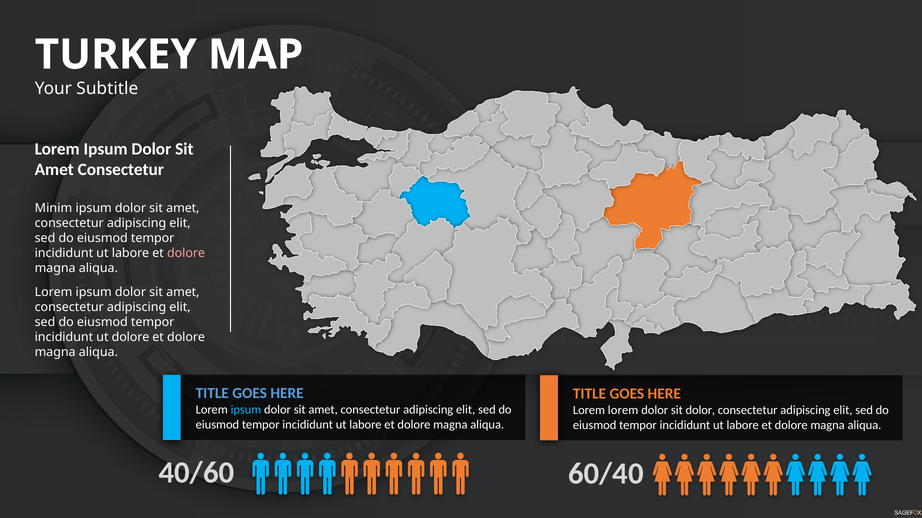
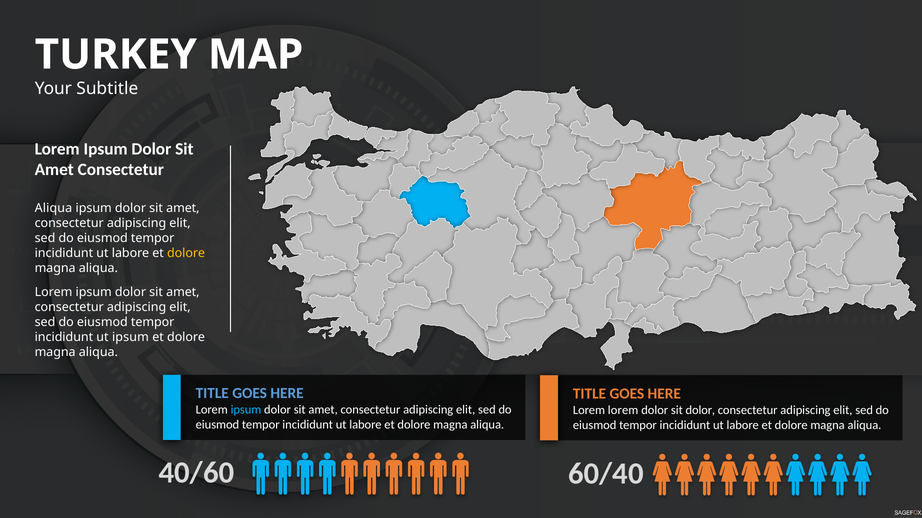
Minim at (53, 208): Minim -> Aliqua
dolore at (186, 253) colour: pink -> yellow
ut dolore: dolore -> ipsum
